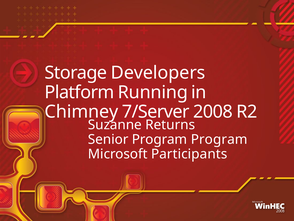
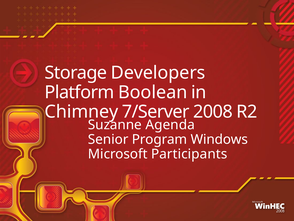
Running: Running -> Boolean
Returns: Returns -> Agenda
Program Program: Program -> Windows
